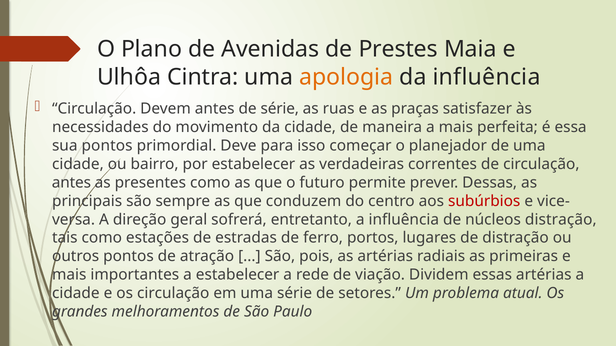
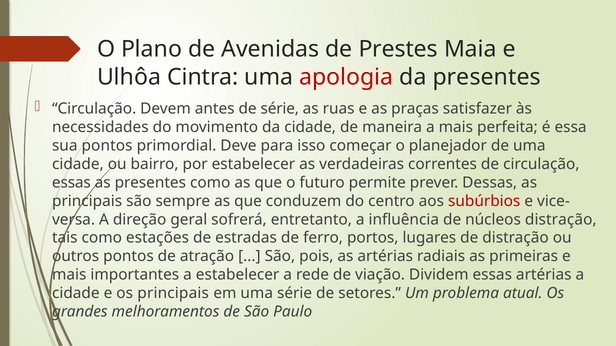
apologia colour: orange -> red
da influência: influência -> presentes
antes at (71, 183): antes -> essas
os circulação: circulação -> principais
